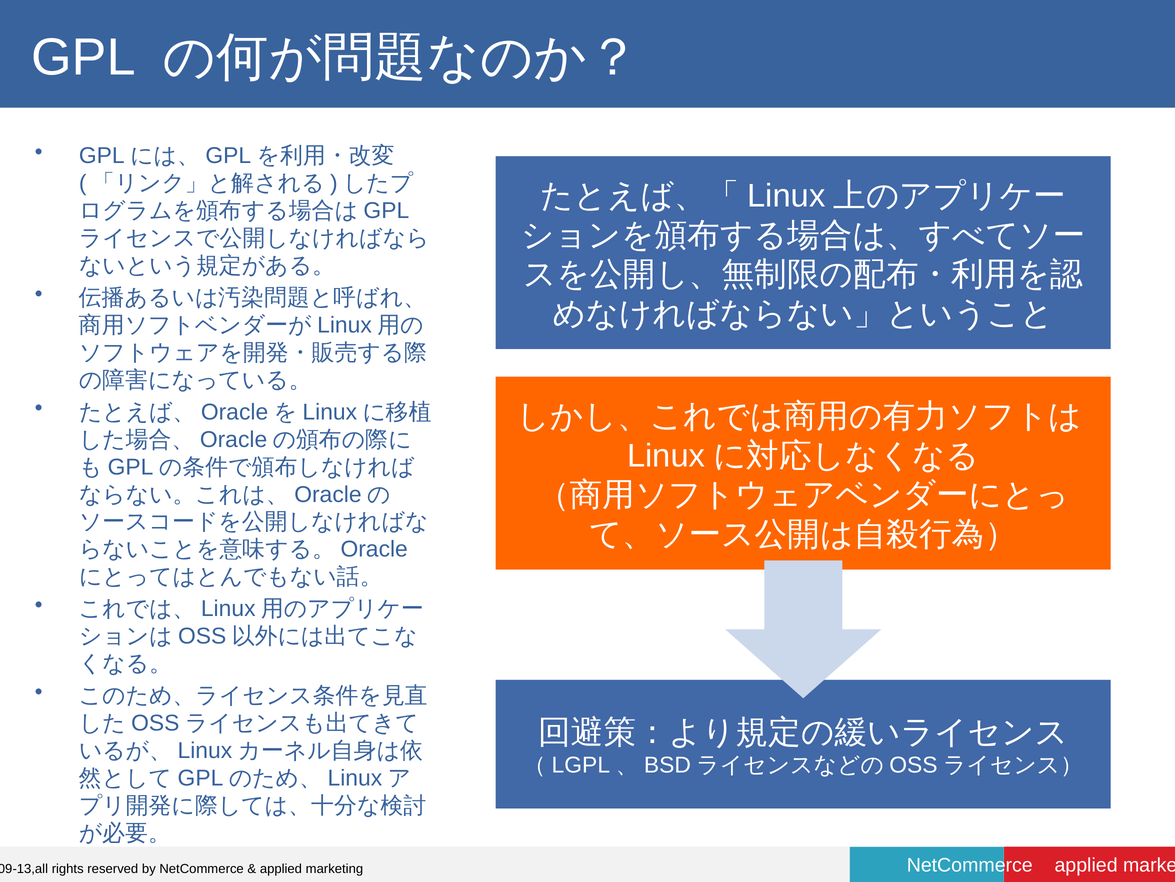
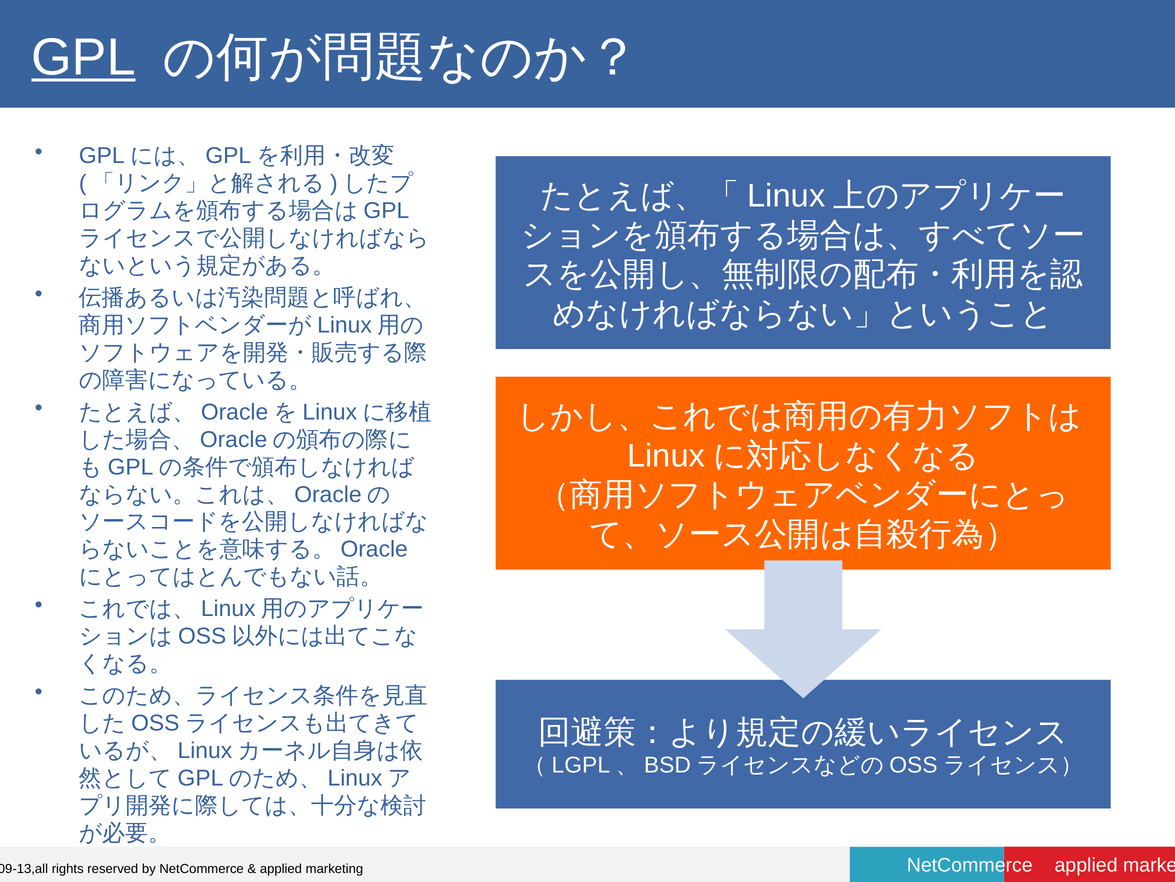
GPL underline: none -> present
